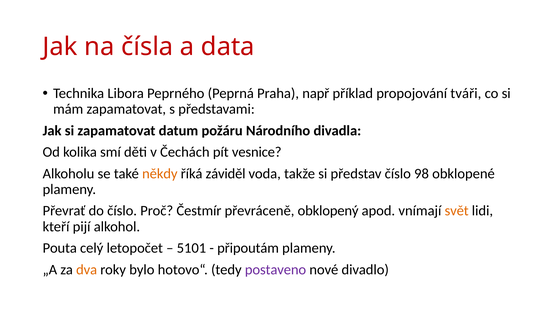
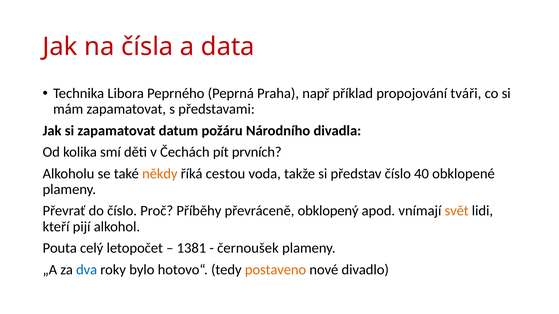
vesnice: vesnice -> prvních
záviděl: záviděl -> cestou
98: 98 -> 40
Čestmír: Čestmír -> Příběhy
5101: 5101 -> 1381
připoutám: připoutám -> černoušek
dva colour: orange -> blue
postaveno colour: purple -> orange
